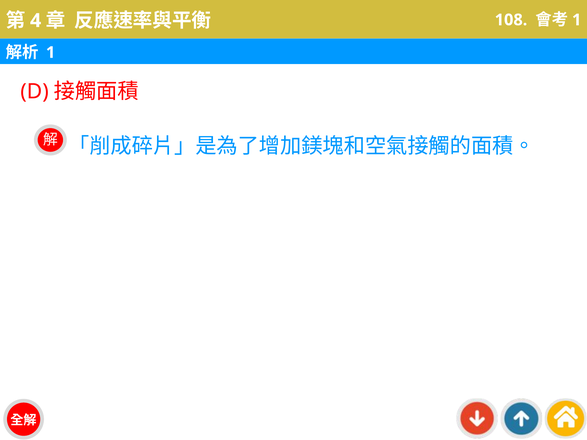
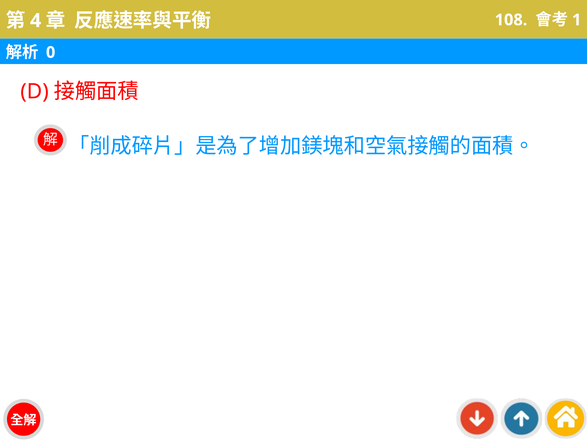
1 at (51, 52): 1 -> 0
